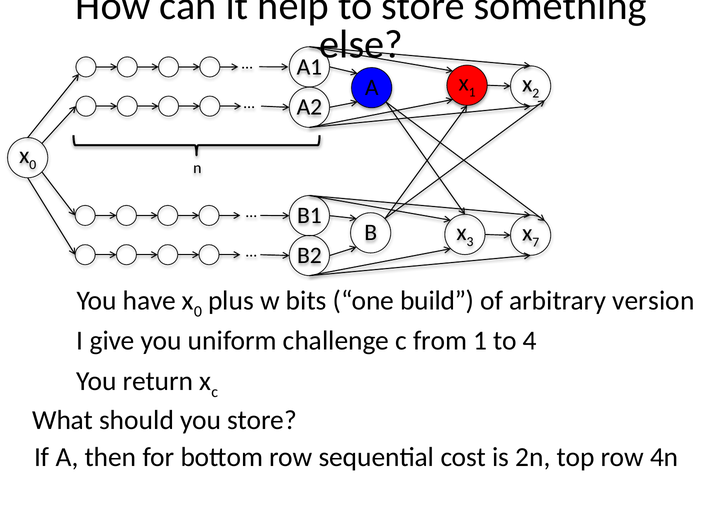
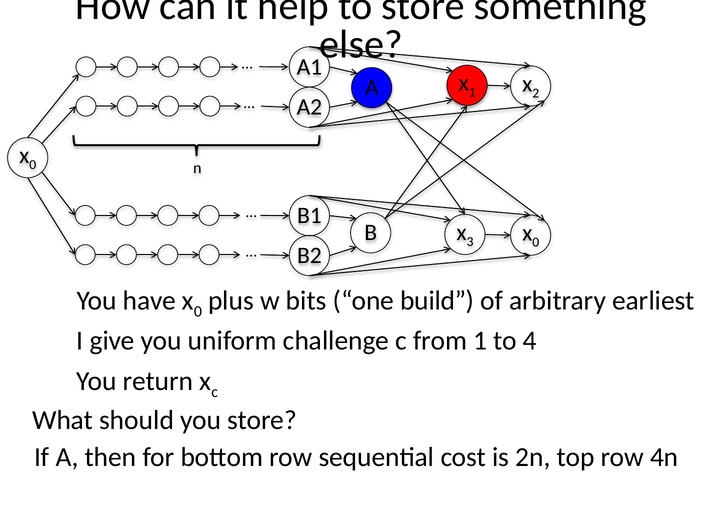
7 at (536, 242): 7 -> 0
version: version -> earliest
